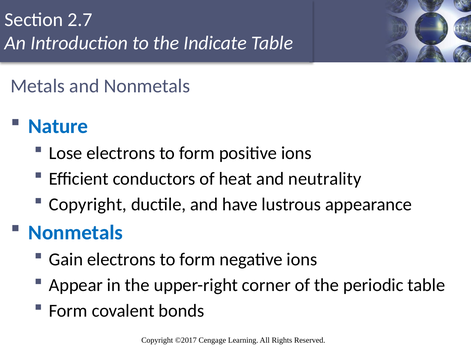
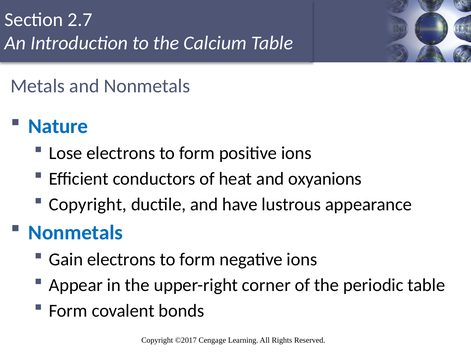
Indicate: Indicate -> Calcium
neutrality: neutrality -> oxyanions
